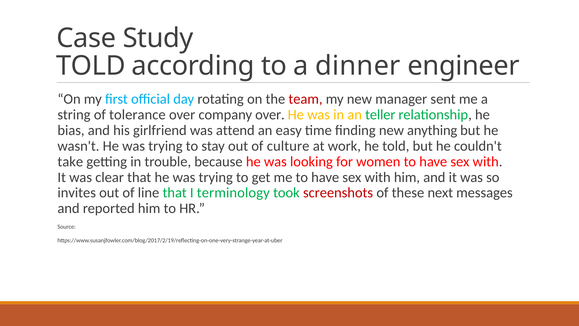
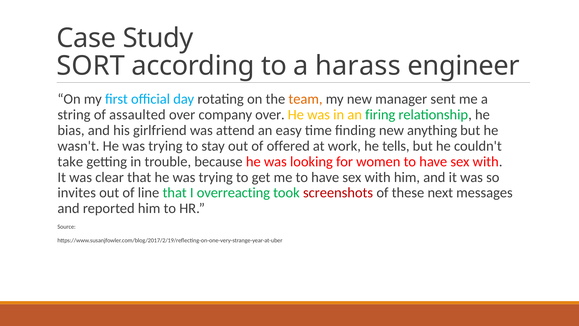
TOLD at (91, 66): TOLD -> SORT
dinner: dinner -> harass
team colour: red -> orange
tolerance: tolerance -> assaulted
teller: teller -> firing
culture: culture -> offered
he told: told -> tells
terminology: terminology -> overreacting
